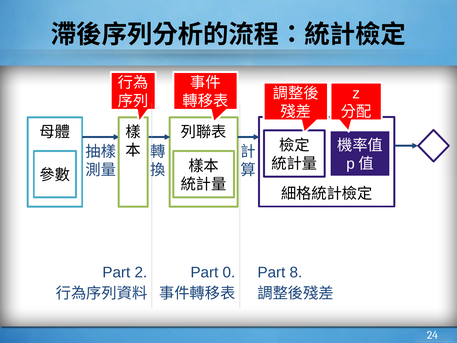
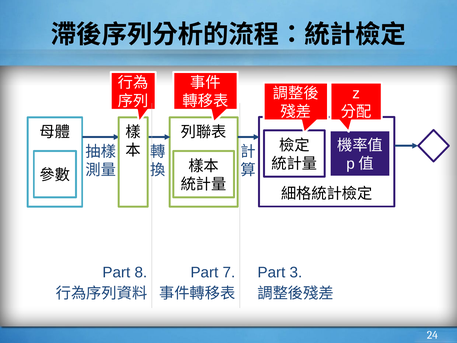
2: 2 -> 8
0: 0 -> 7
8: 8 -> 3
